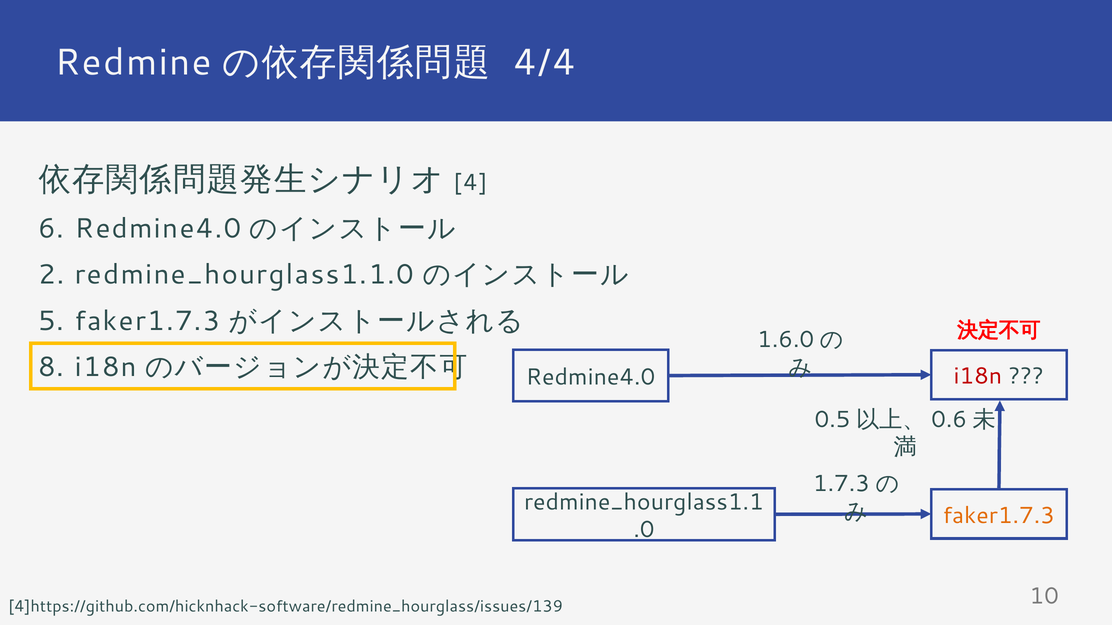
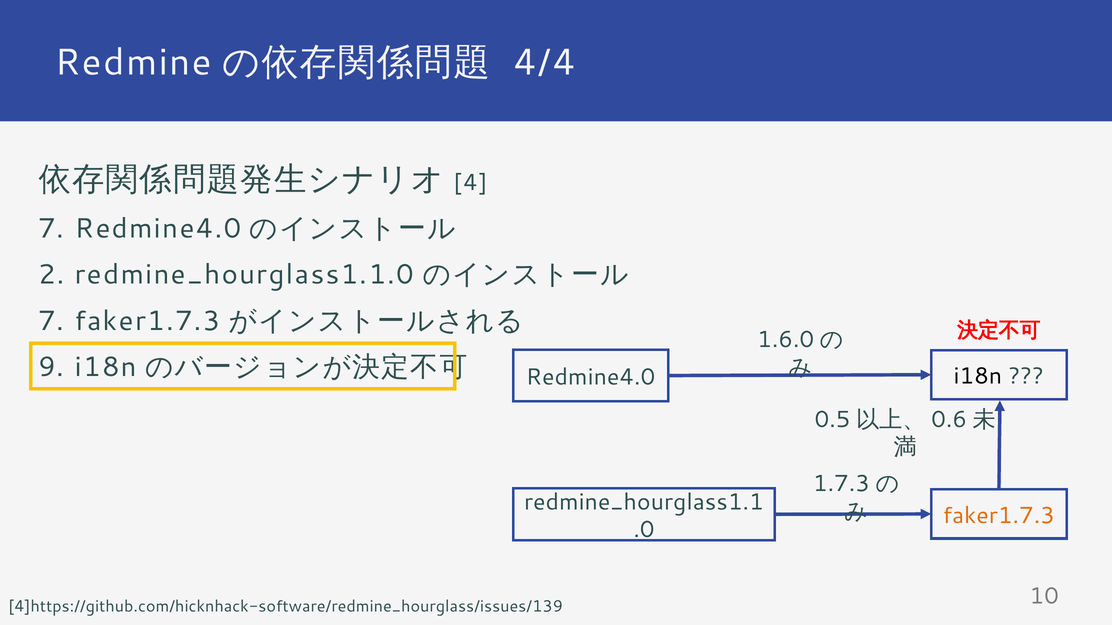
6 at (51, 229): 6 -> 7
5 at (51, 321): 5 -> 7
8: 8 -> 9
i18n at (978, 377) colour: red -> black
